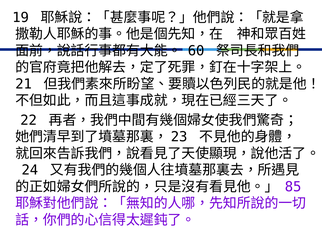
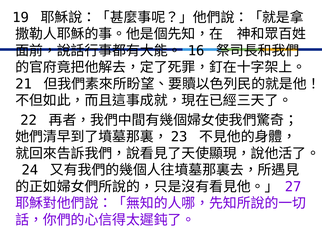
60: 60 -> 16
85: 85 -> 27
